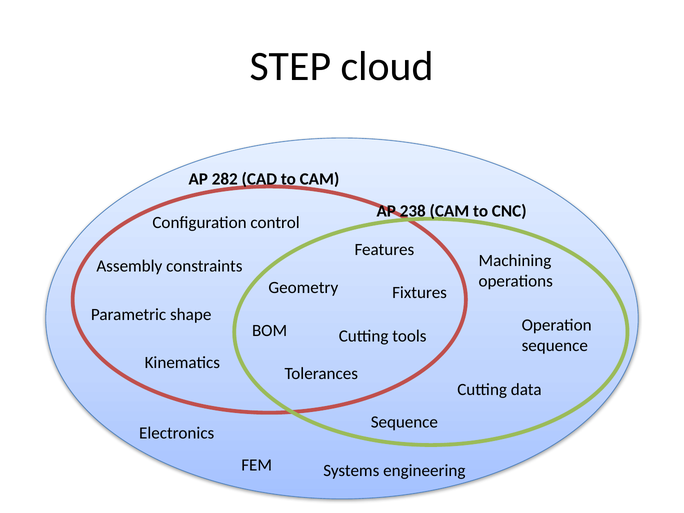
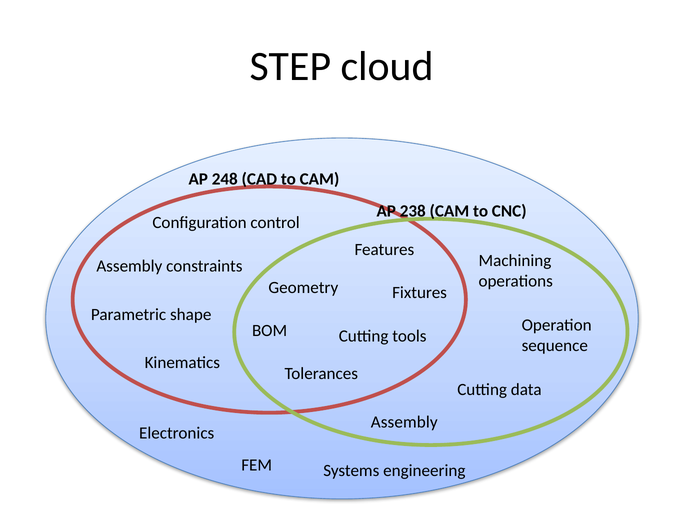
282: 282 -> 248
Sequence at (404, 422): Sequence -> Assembly
